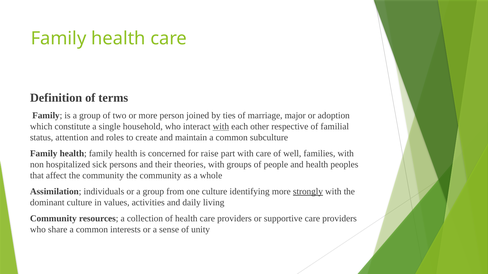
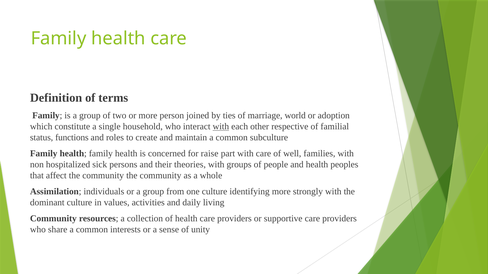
major: major -> world
attention: attention -> functions
strongly underline: present -> none
